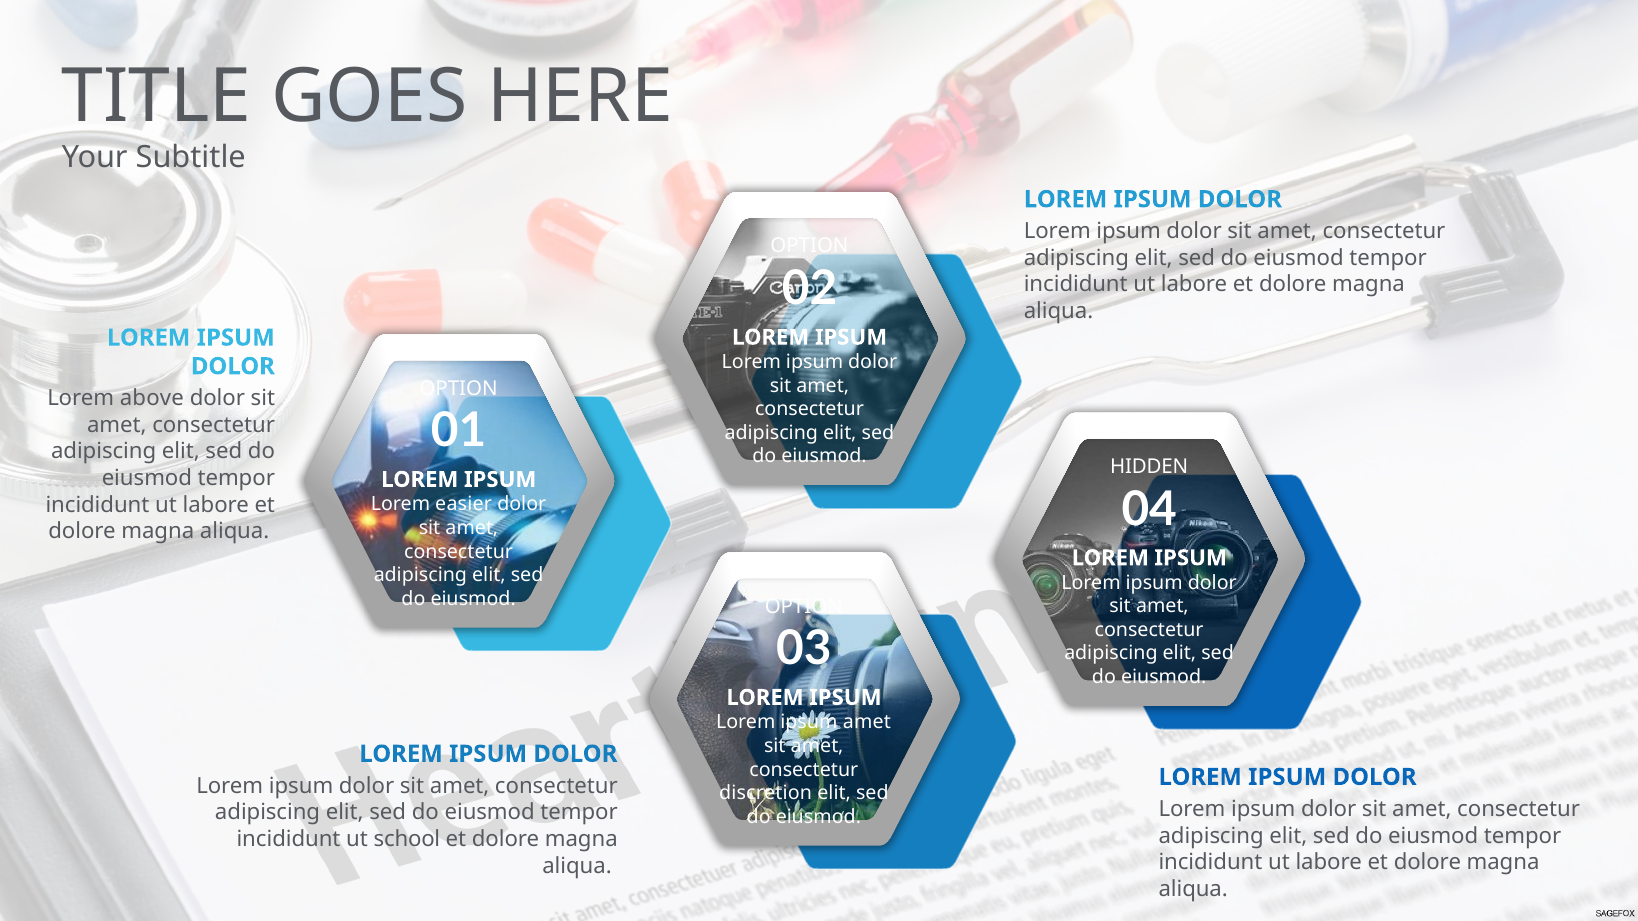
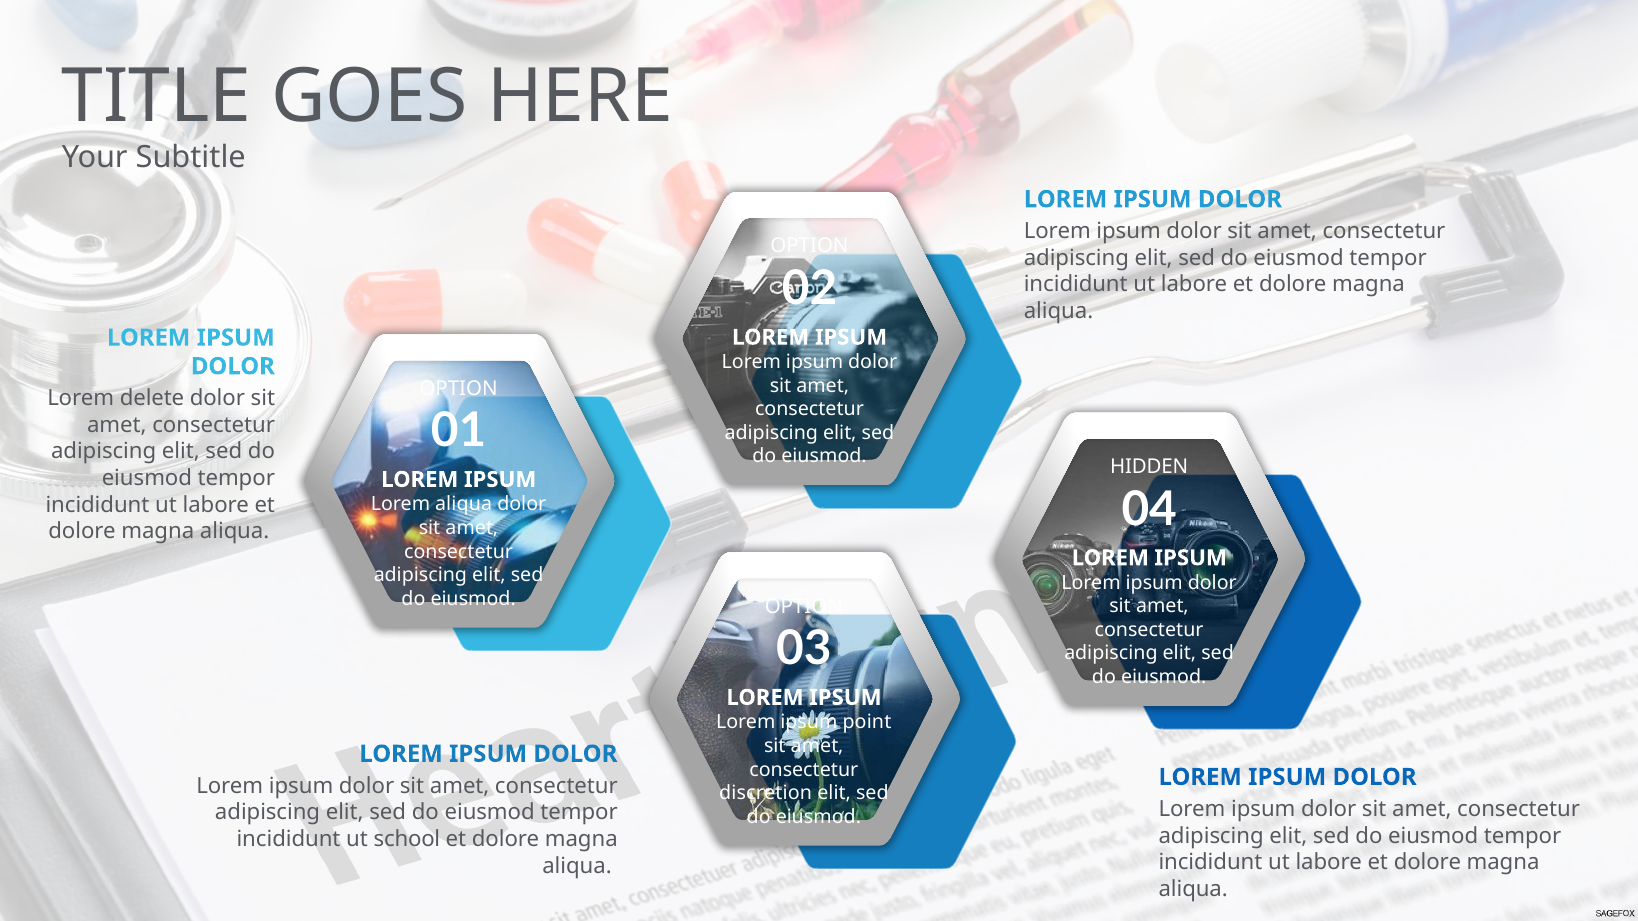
above: above -> delete
Lorem easier: easier -> aliqua
ipsum amet: amet -> point
